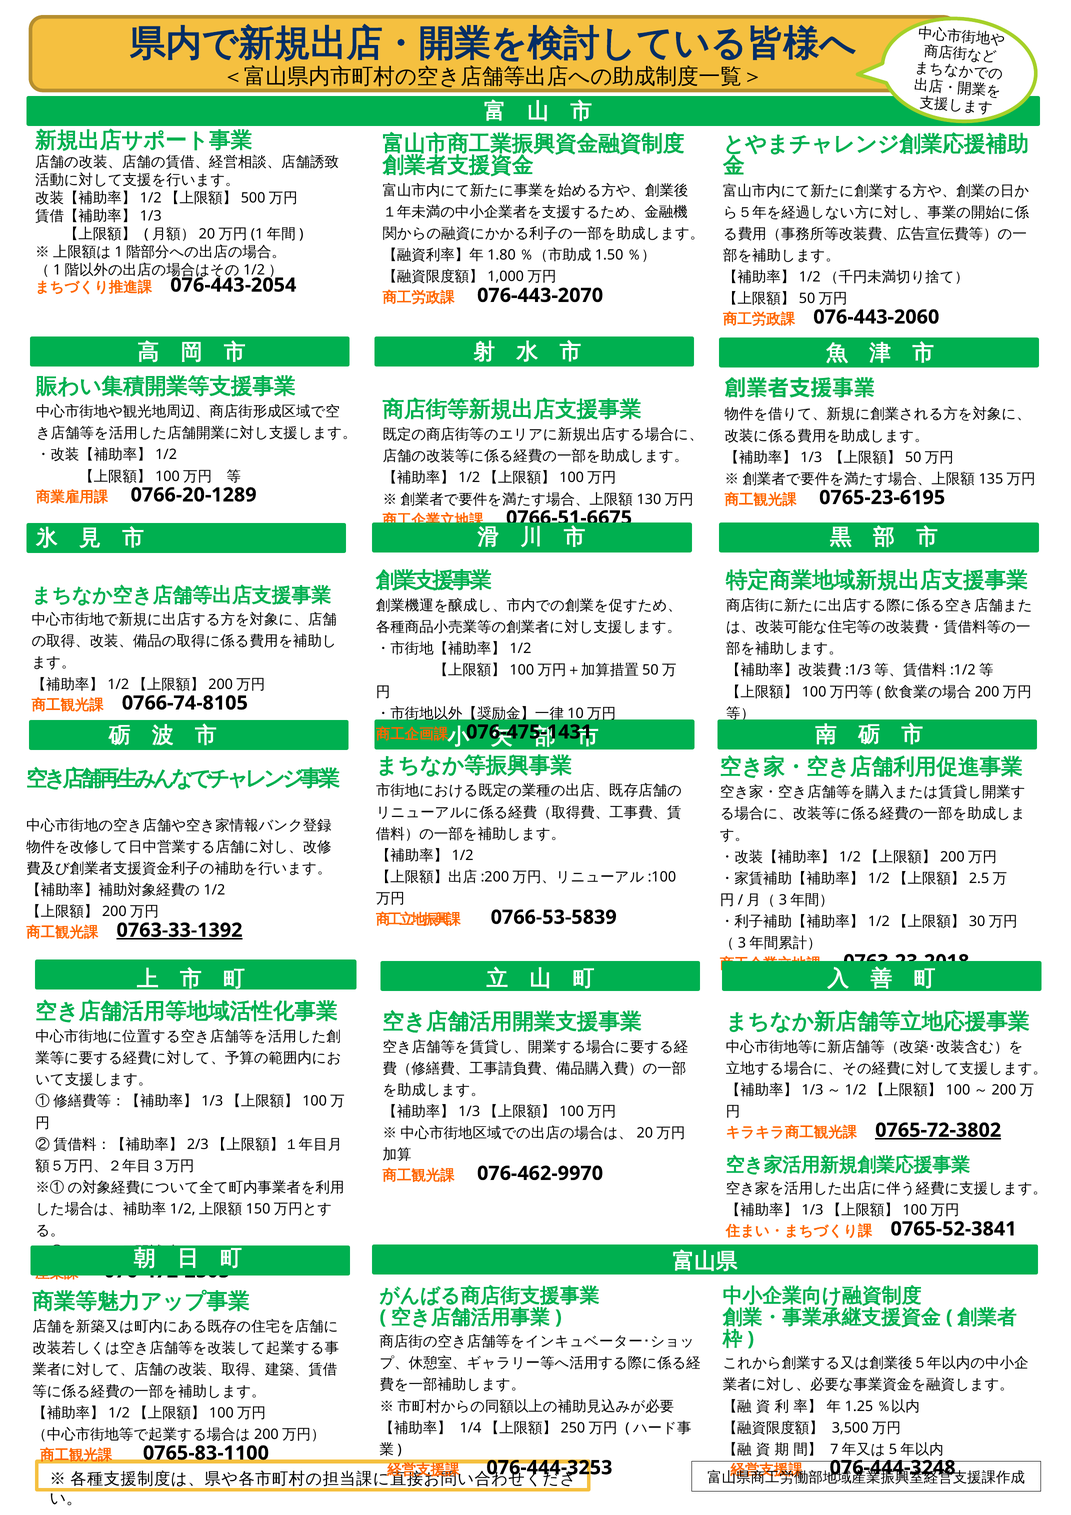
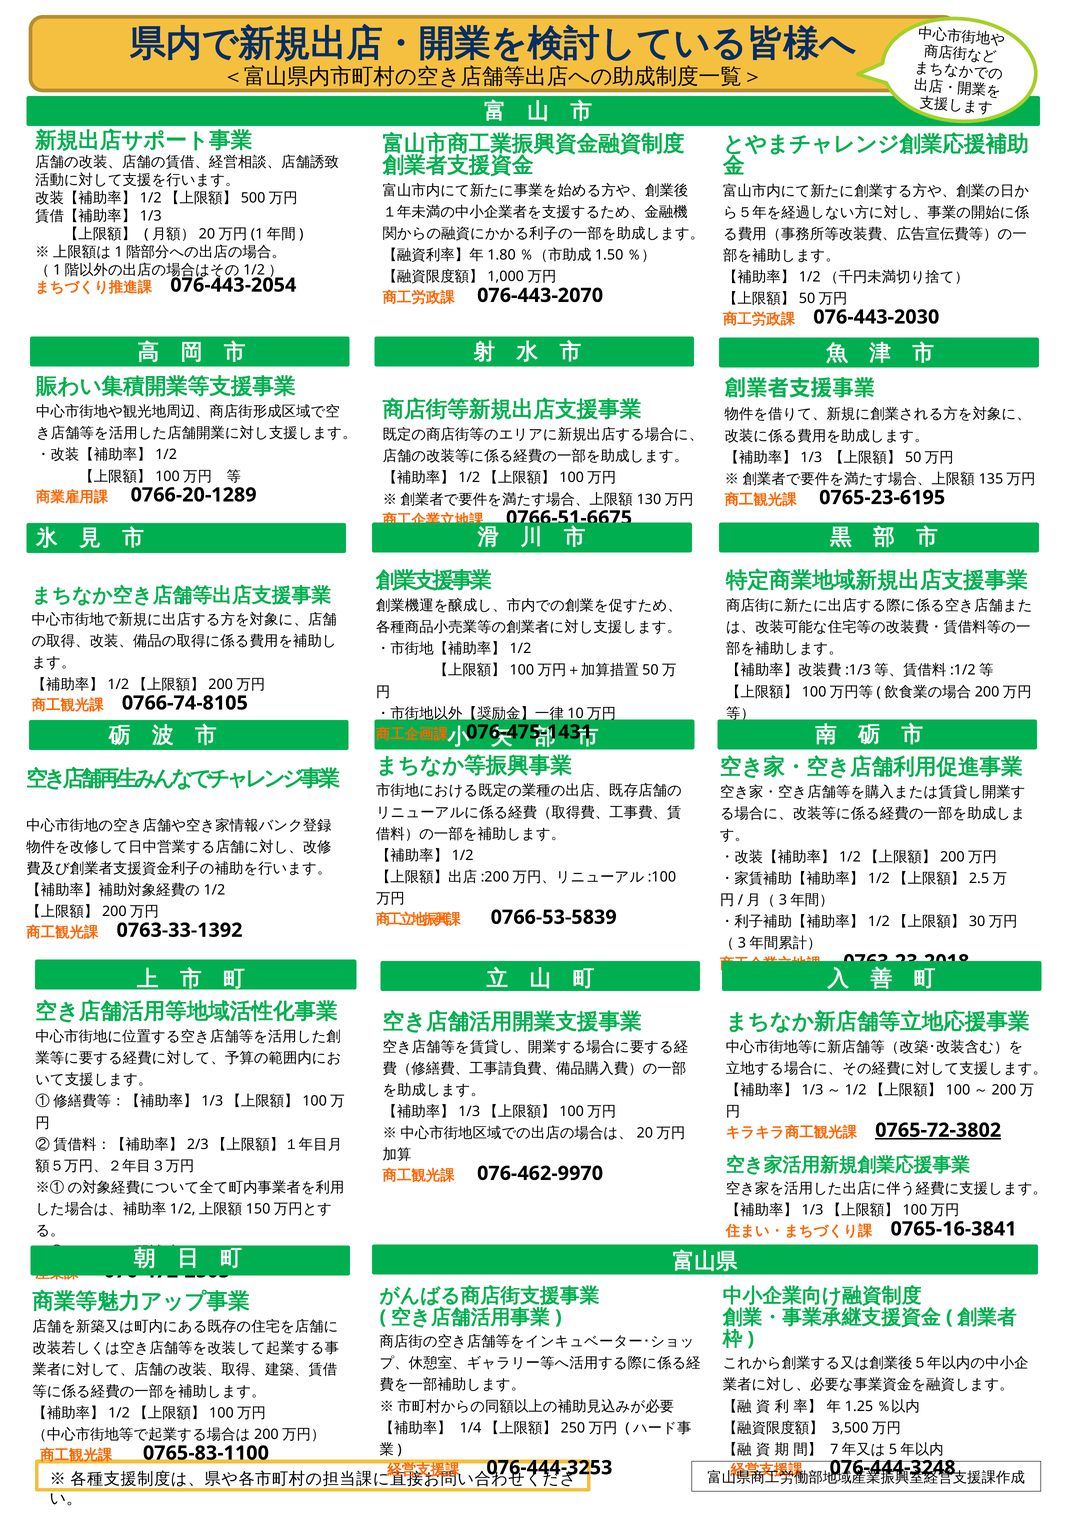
076-443-2060: 076-443-2060 -> 076-443-2030
0763-33-1392 underline: present -> none
0765-52-3841: 0765-52-3841 -> 0765-16-3841
